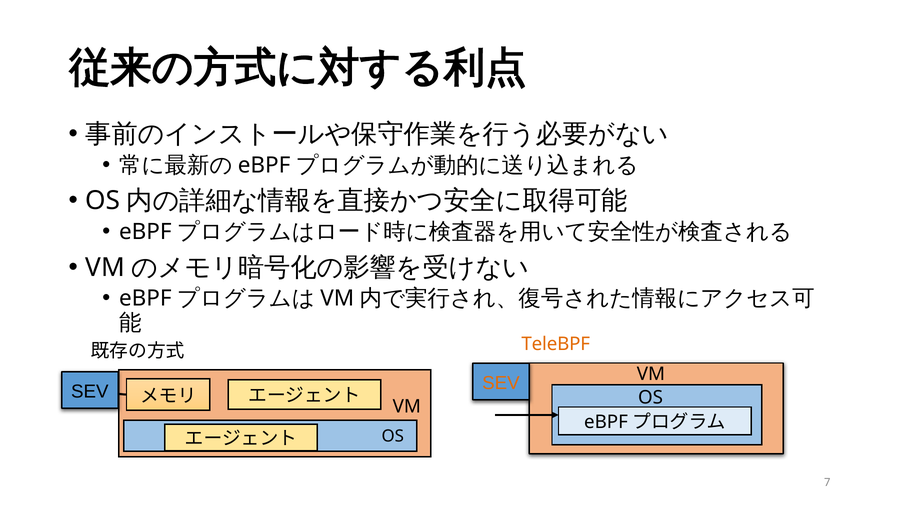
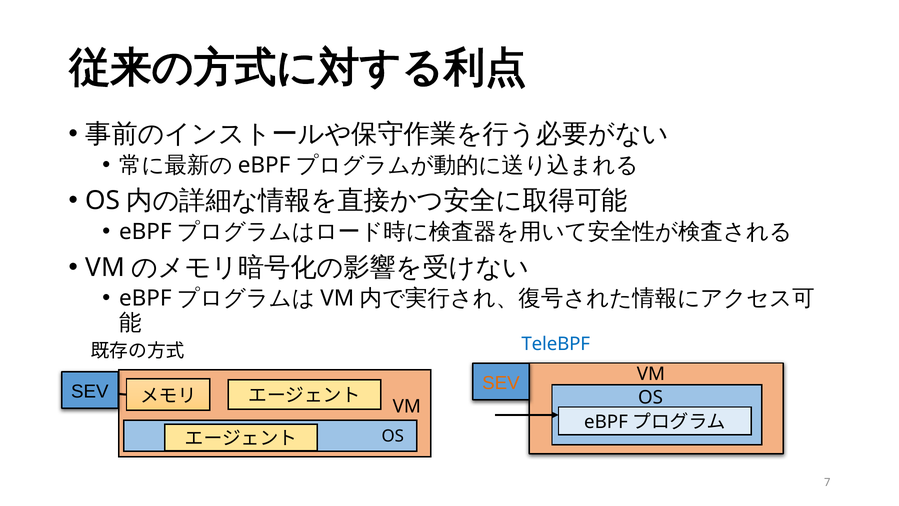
TeleBPF colour: orange -> blue
